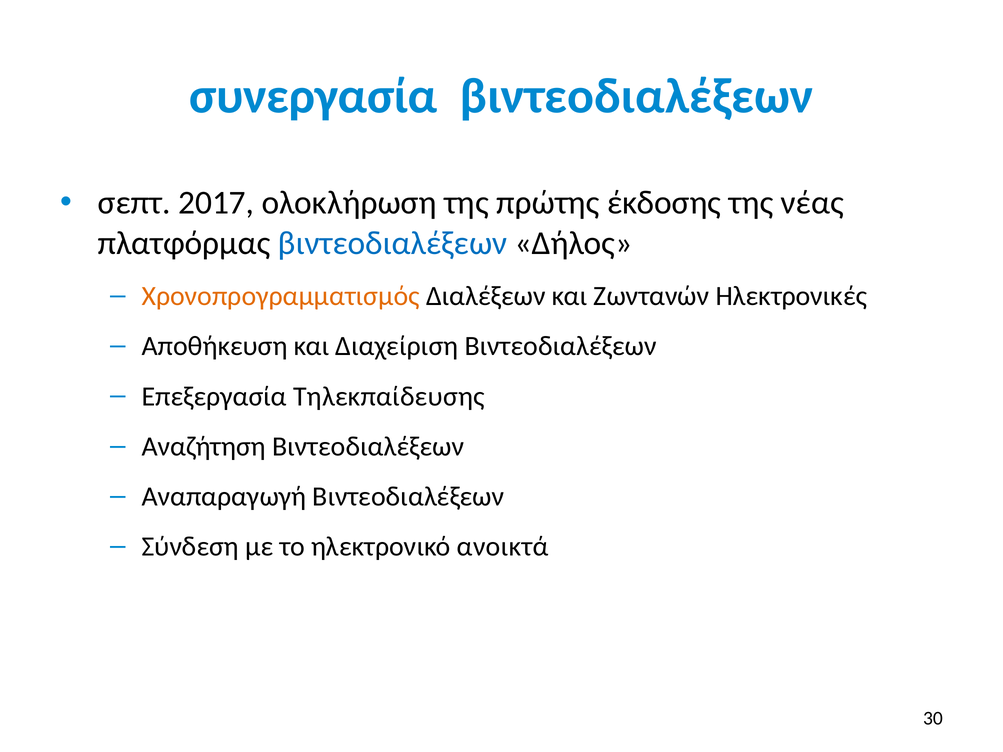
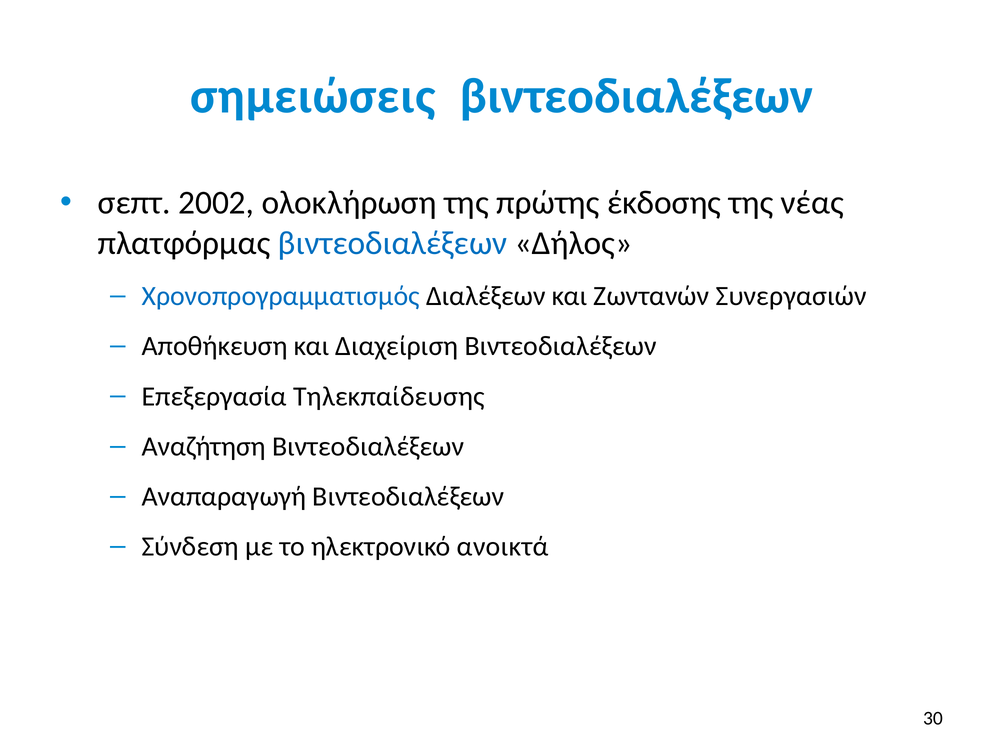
συνεργασία: συνεργασία -> σημειώσεις
2017: 2017 -> 2002
Χρονοπρογραμματισμός colour: orange -> blue
Ηλεκτρονικές: Ηλεκτρονικές -> Συνεργασιών
